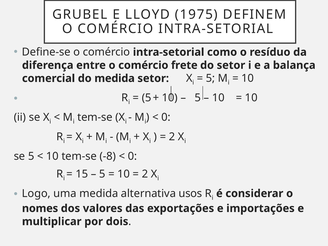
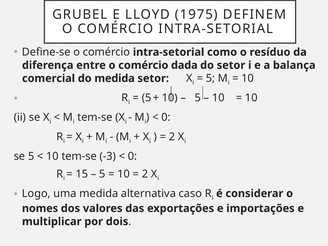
frete: frete -> dada
-8: -8 -> -3
usos: usos -> caso
